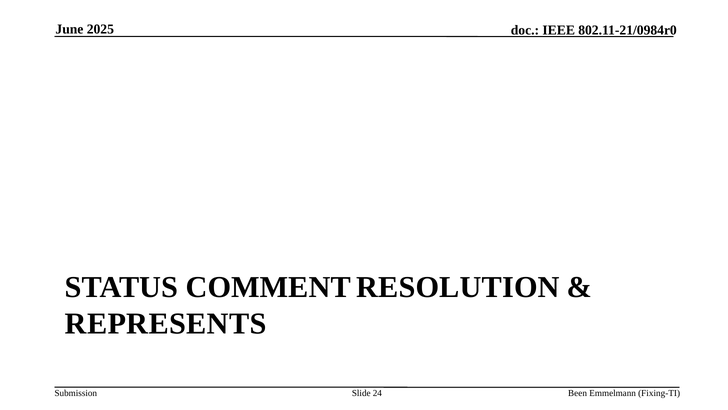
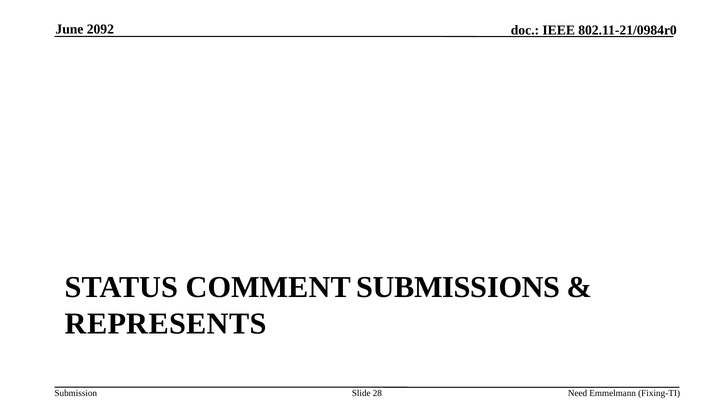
2025: 2025 -> 2092
RESOLUTION: RESOLUTION -> SUBMISSIONS
24: 24 -> 28
Been: Been -> Need
